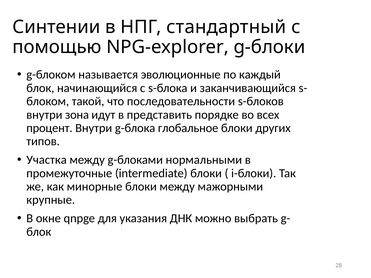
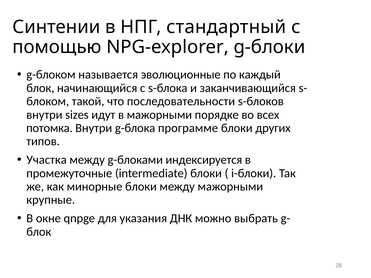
зона: зона -> sizes
в представить: представить -> мажорными
процент: процент -> потомка
глобальное: глобальное -> программе
нормальными: нормальными -> индексируется
